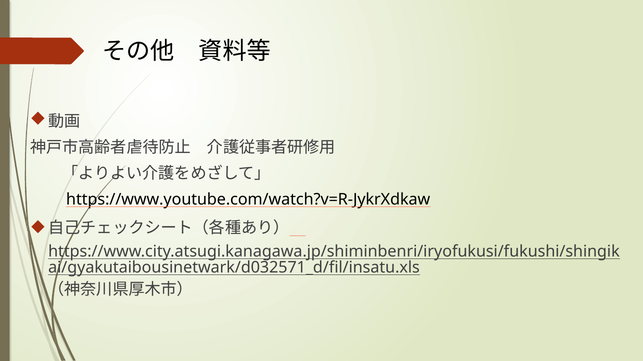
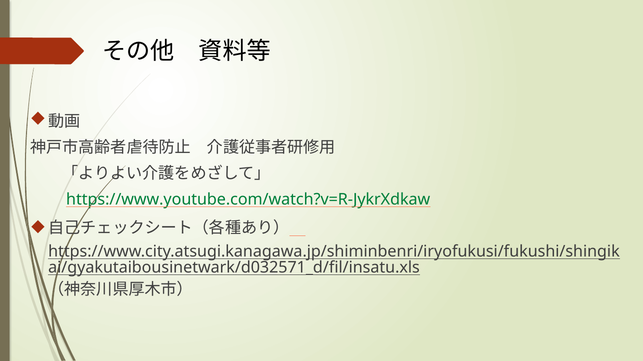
https://www.youtube.com/watch?v=R-JykrXdkaw colour: black -> green
